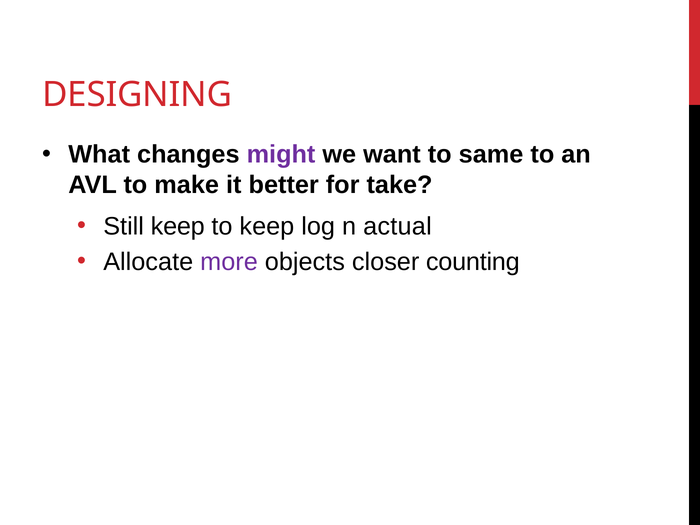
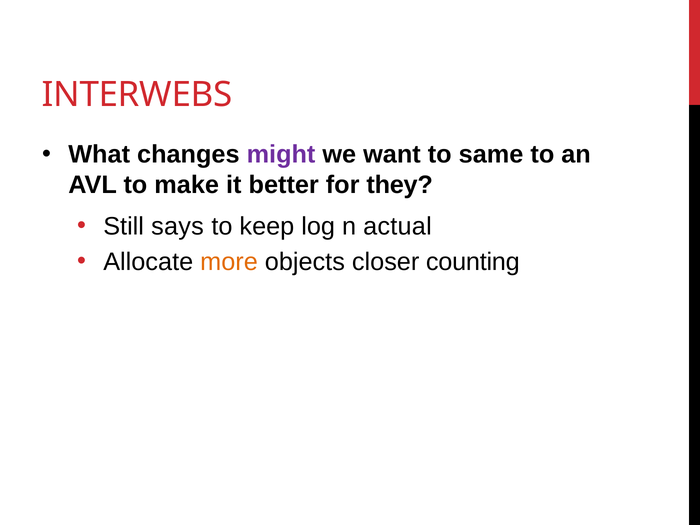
DESIGNING: DESIGNING -> INTERWEBS
take: take -> they
Still keep: keep -> says
more colour: purple -> orange
